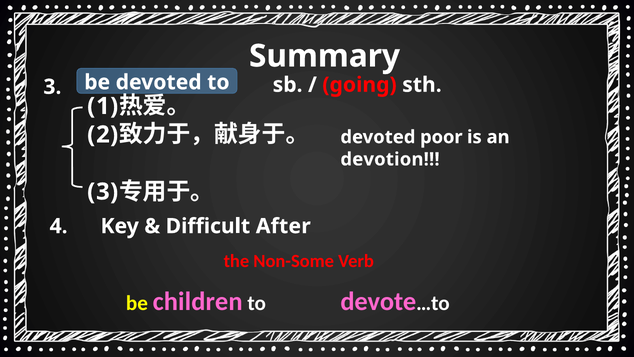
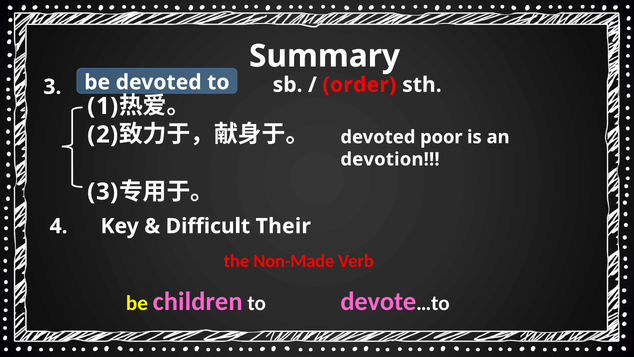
going: going -> order
After: After -> Their
Non-Some: Non-Some -> Non-Made
